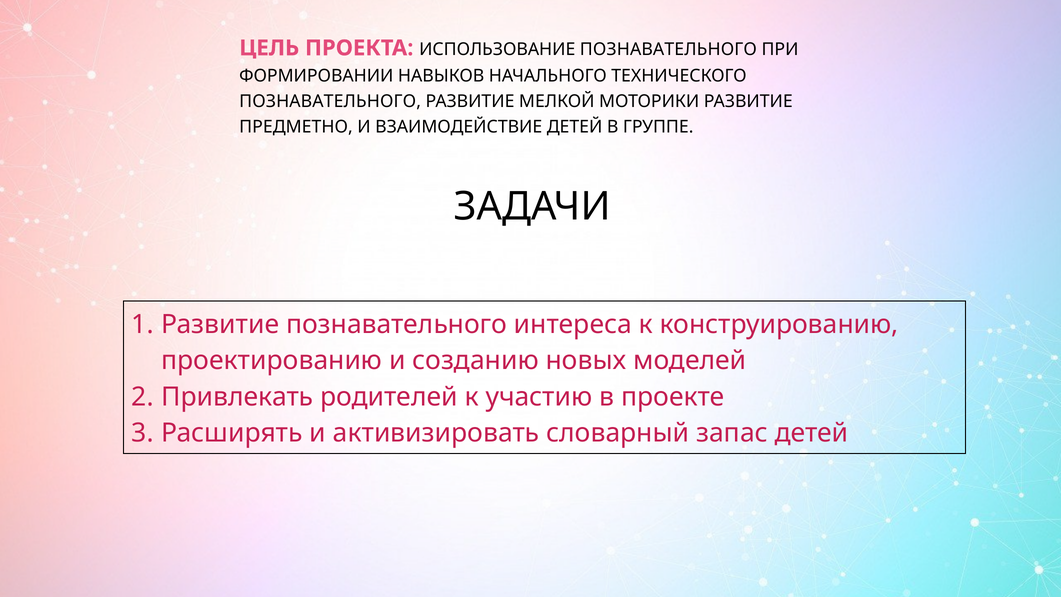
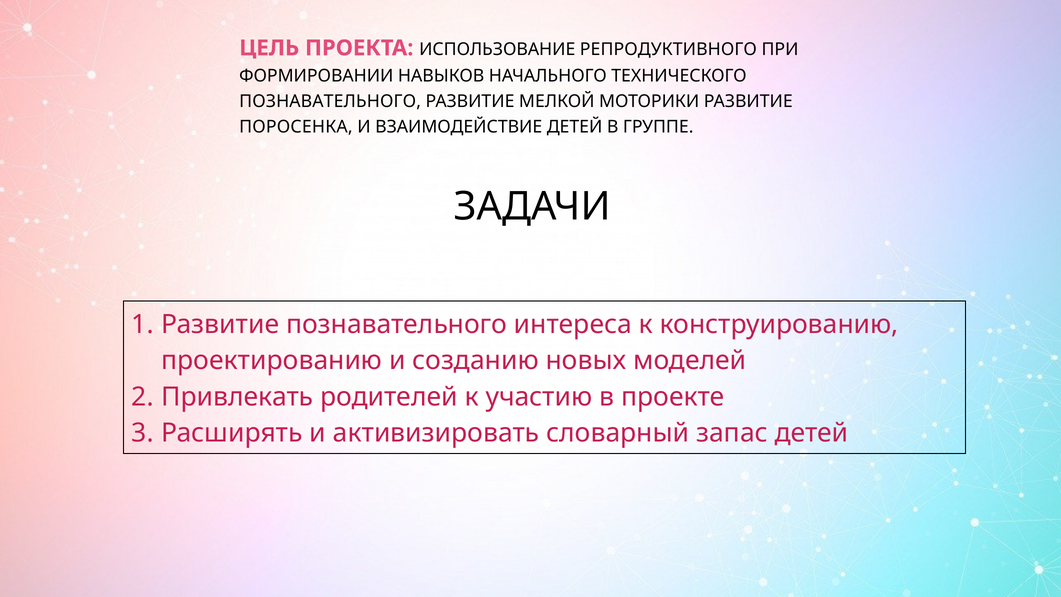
ИСПОЛЬЗОВАНИЕ ПОЗНАВАТЕЛЬНОГО: ПОЗНАВАТЕЛЬНОГО -> РЕПРОДУКТИВНОГО
ПРЕДМЕТНО: ПРЕДМЕТНО -> ПОРОСЕНКА
